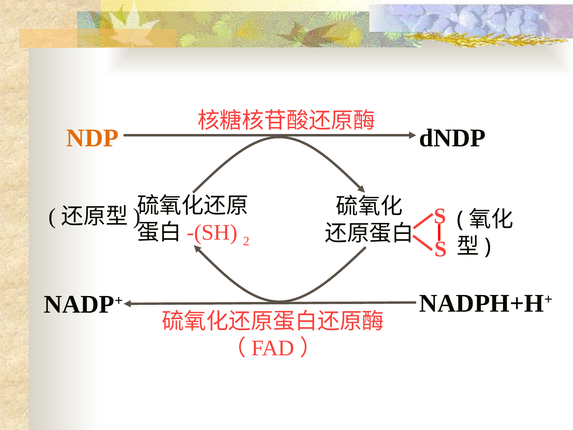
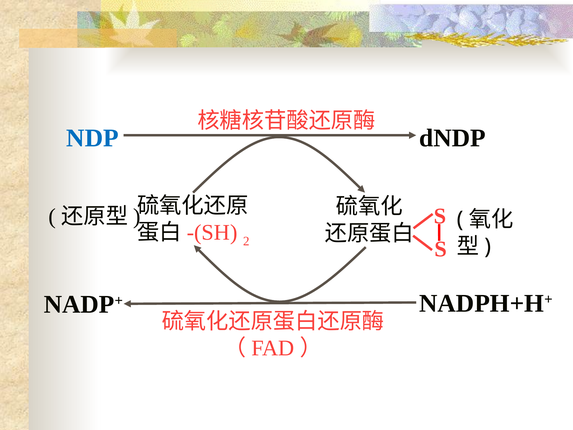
NDP colour: orange -> blue
